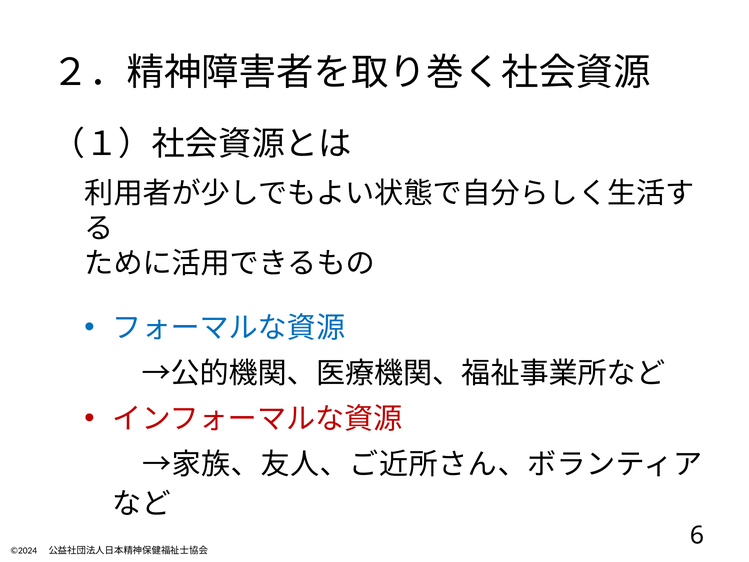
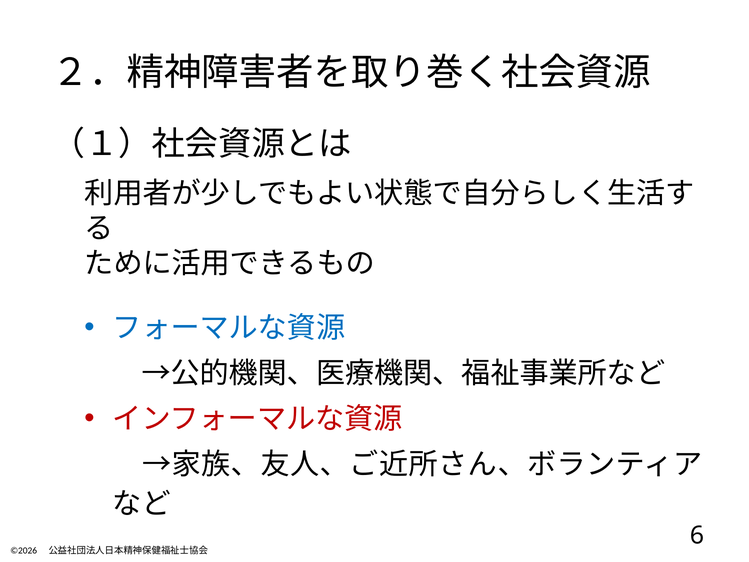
©2024: ©2024 -> ©2026
